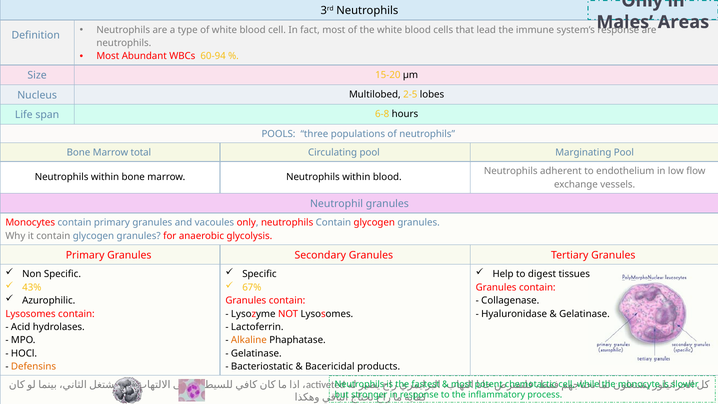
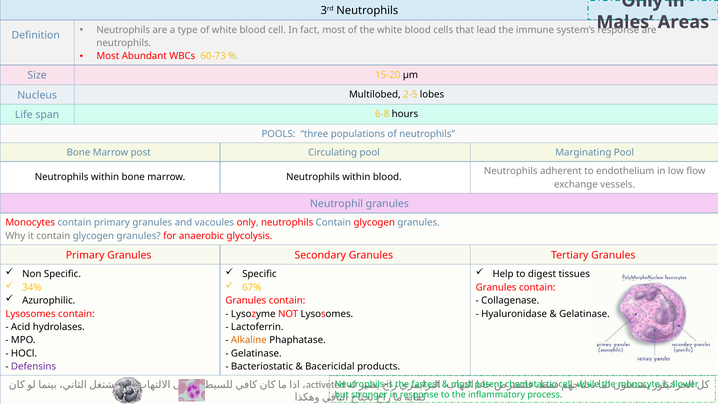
60-94: 60-94 -> 60-73
total: total -> post
43%: 43% -> 34%
Defensins colour: orange -> purple
